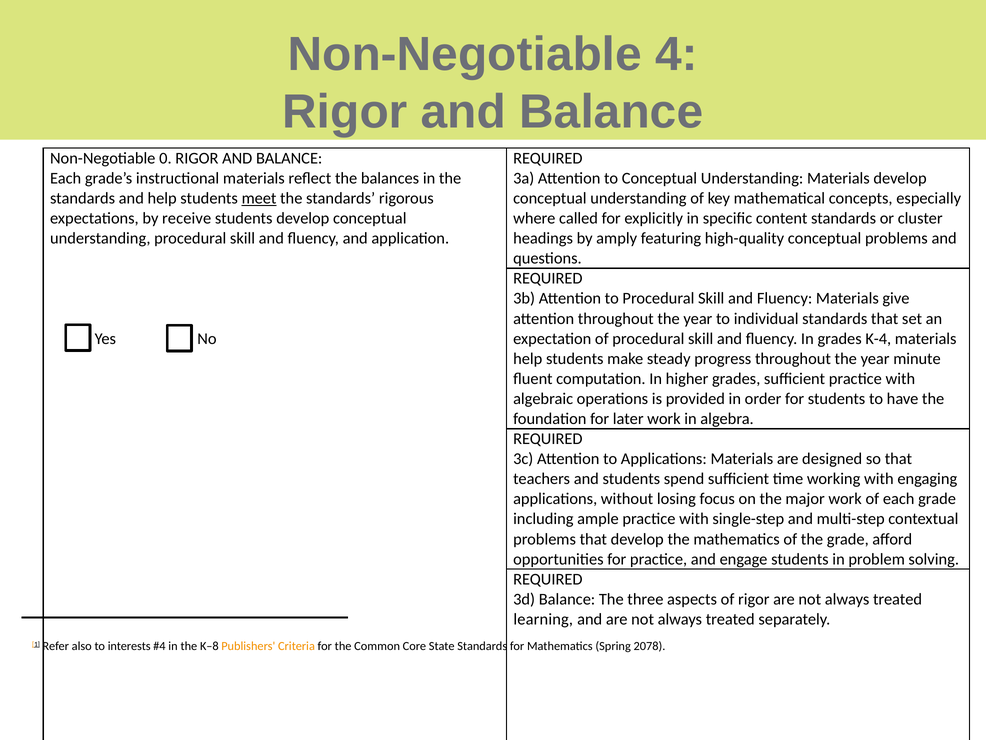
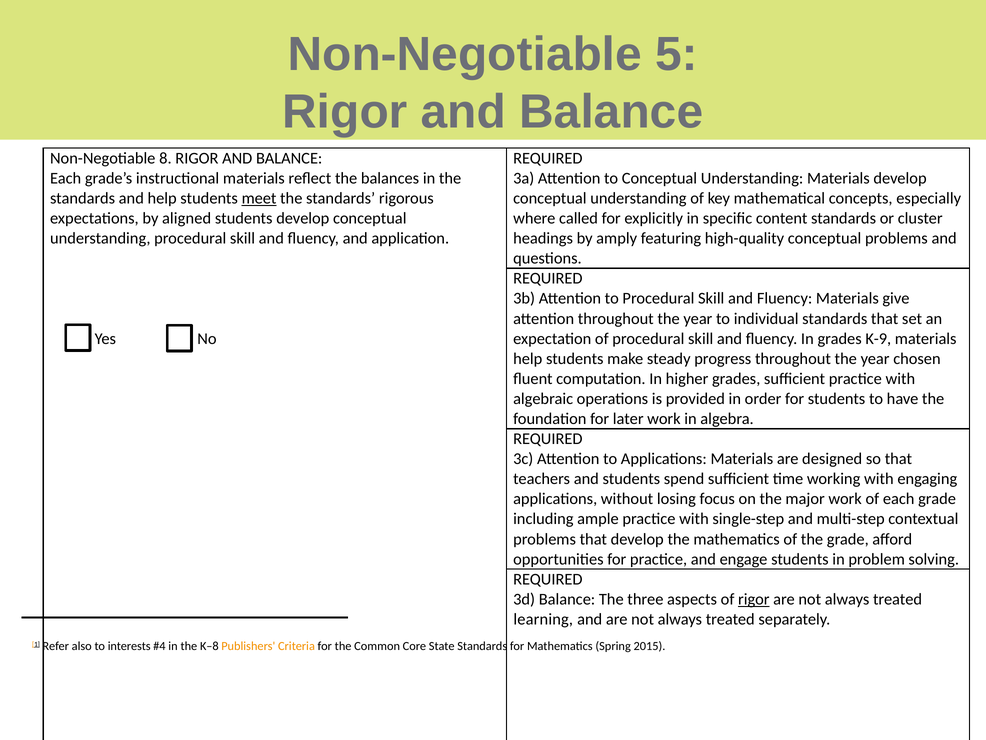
4: 4 -> 5
0: 0 -> 8
receive: receive -> aligned
K-4: K-4 -> K-9
minute: minute -> chosen
rigor at (754, 599) underline: none -> present
2078: 2078 -> 2015
